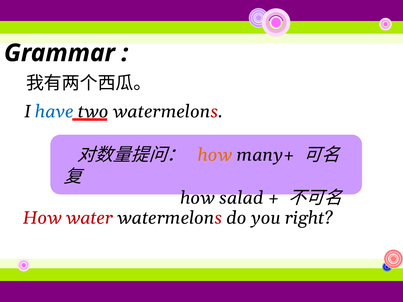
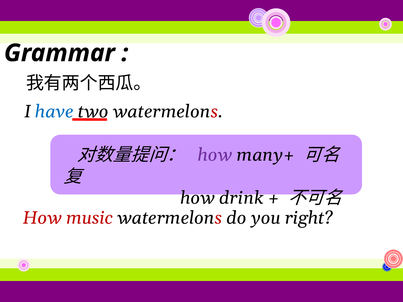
how at (215, 155) colour: orange -> purple
salad: salad -> drink
water: water -> music
